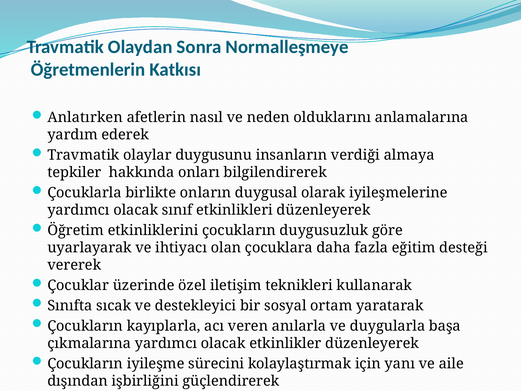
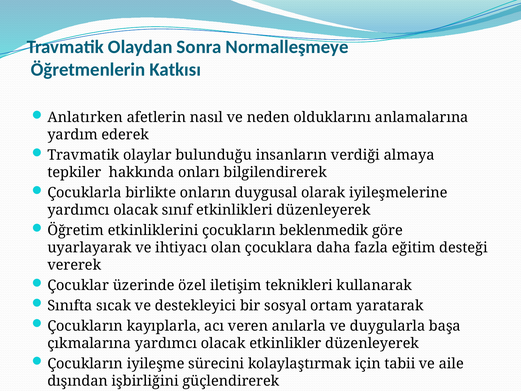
duygusunu: duygusunu -> bulunduğu
duygusuzluk: duygusuzluk -> beklenmedik
yanı: yanı -> tabii
